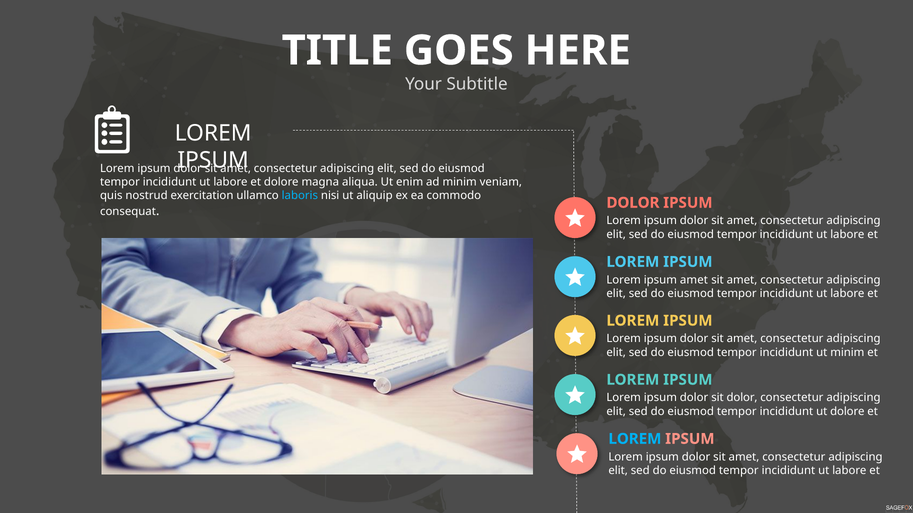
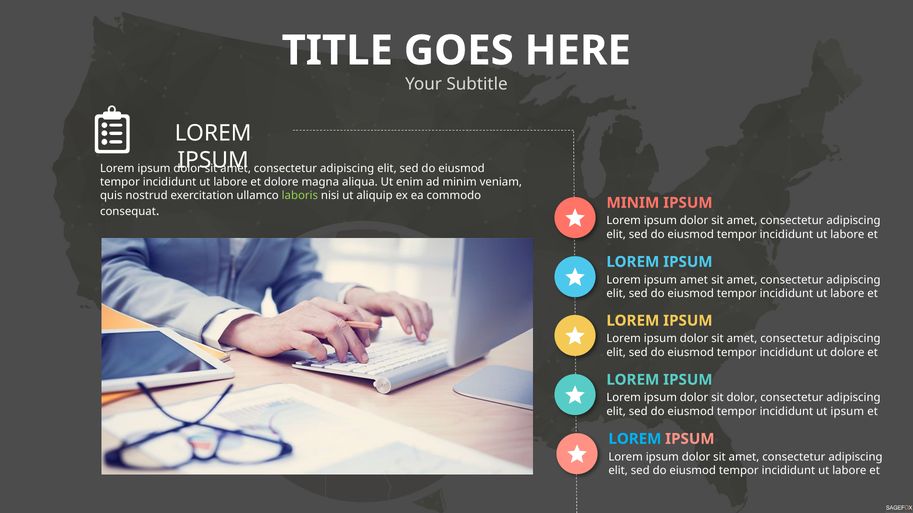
laboris colour: light blue -> light green
DOLOR at (633, 203): DOLOR -> MINIM
ut minim: minim -> dolore
ut dolore: dolore -> ipsum
